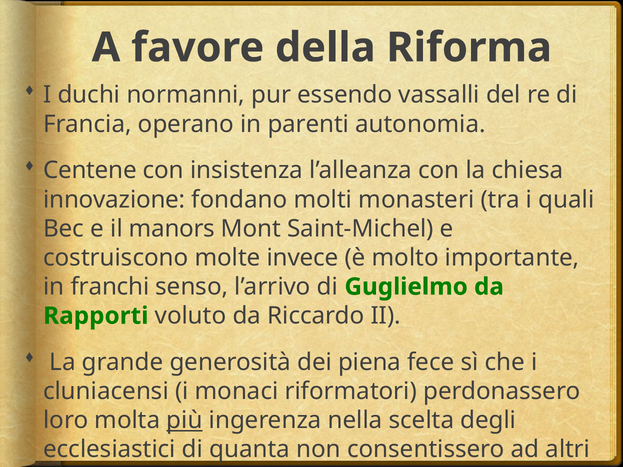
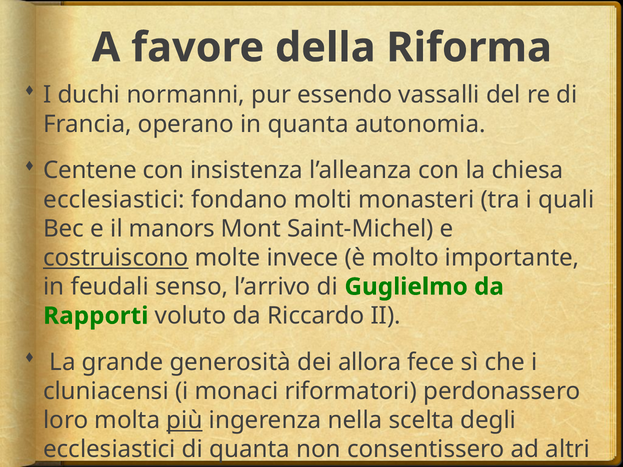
in parenti: parenti -> quanta
innovazione at (114, 200): innovazione -> ecclesiastici
costruiscono underline: none -> present
franchi: franchi -> feudali
piena: piena -> allora
